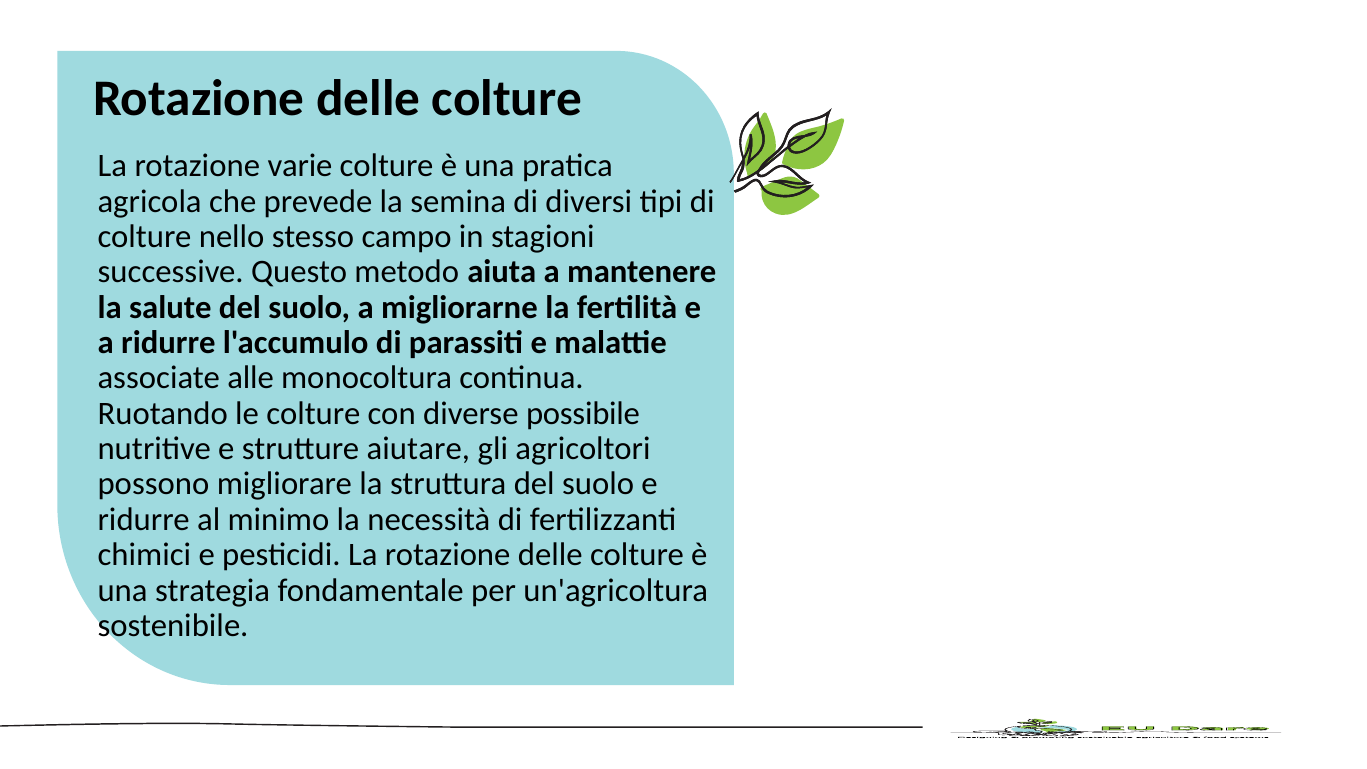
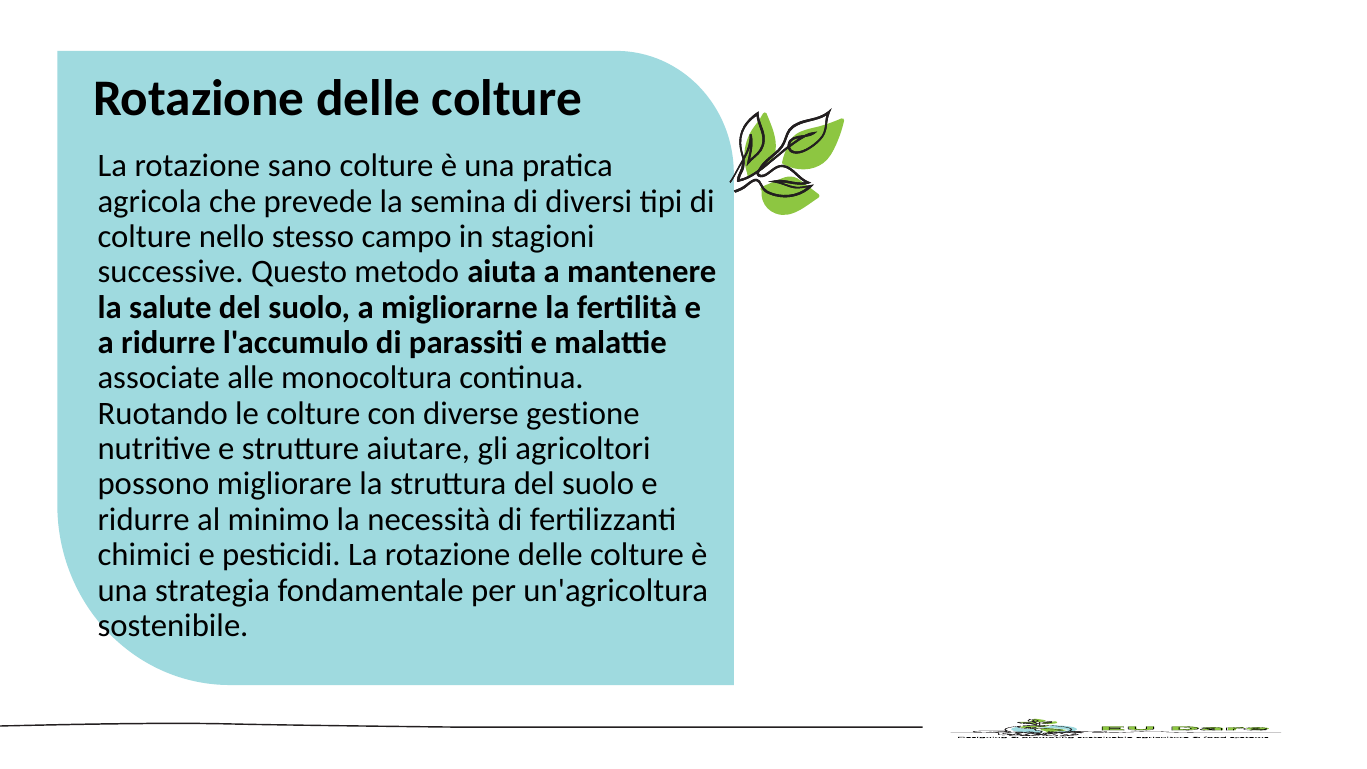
varie: varie -> sano
possibile: possibile -> gestione
